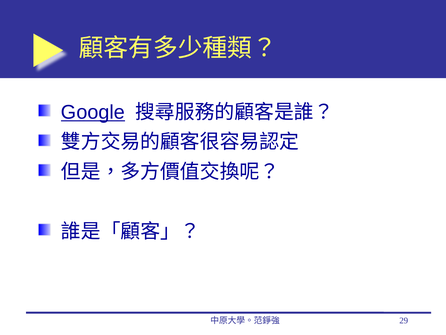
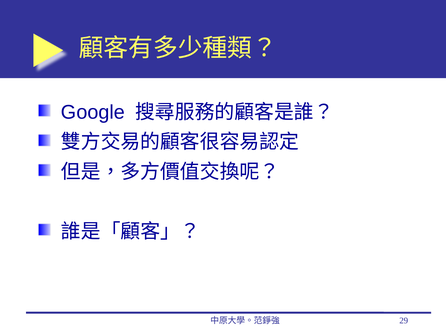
Google underline: present -> none
